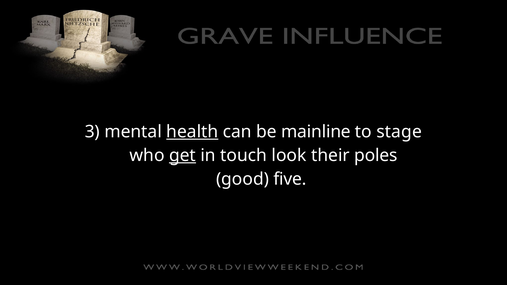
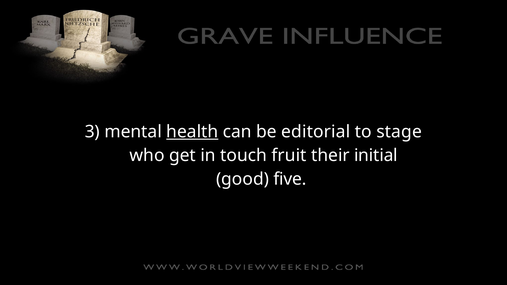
mainline: mainline -> editorial
get underline: present -> none
look: look -> fruit
poles: poles -> initial
